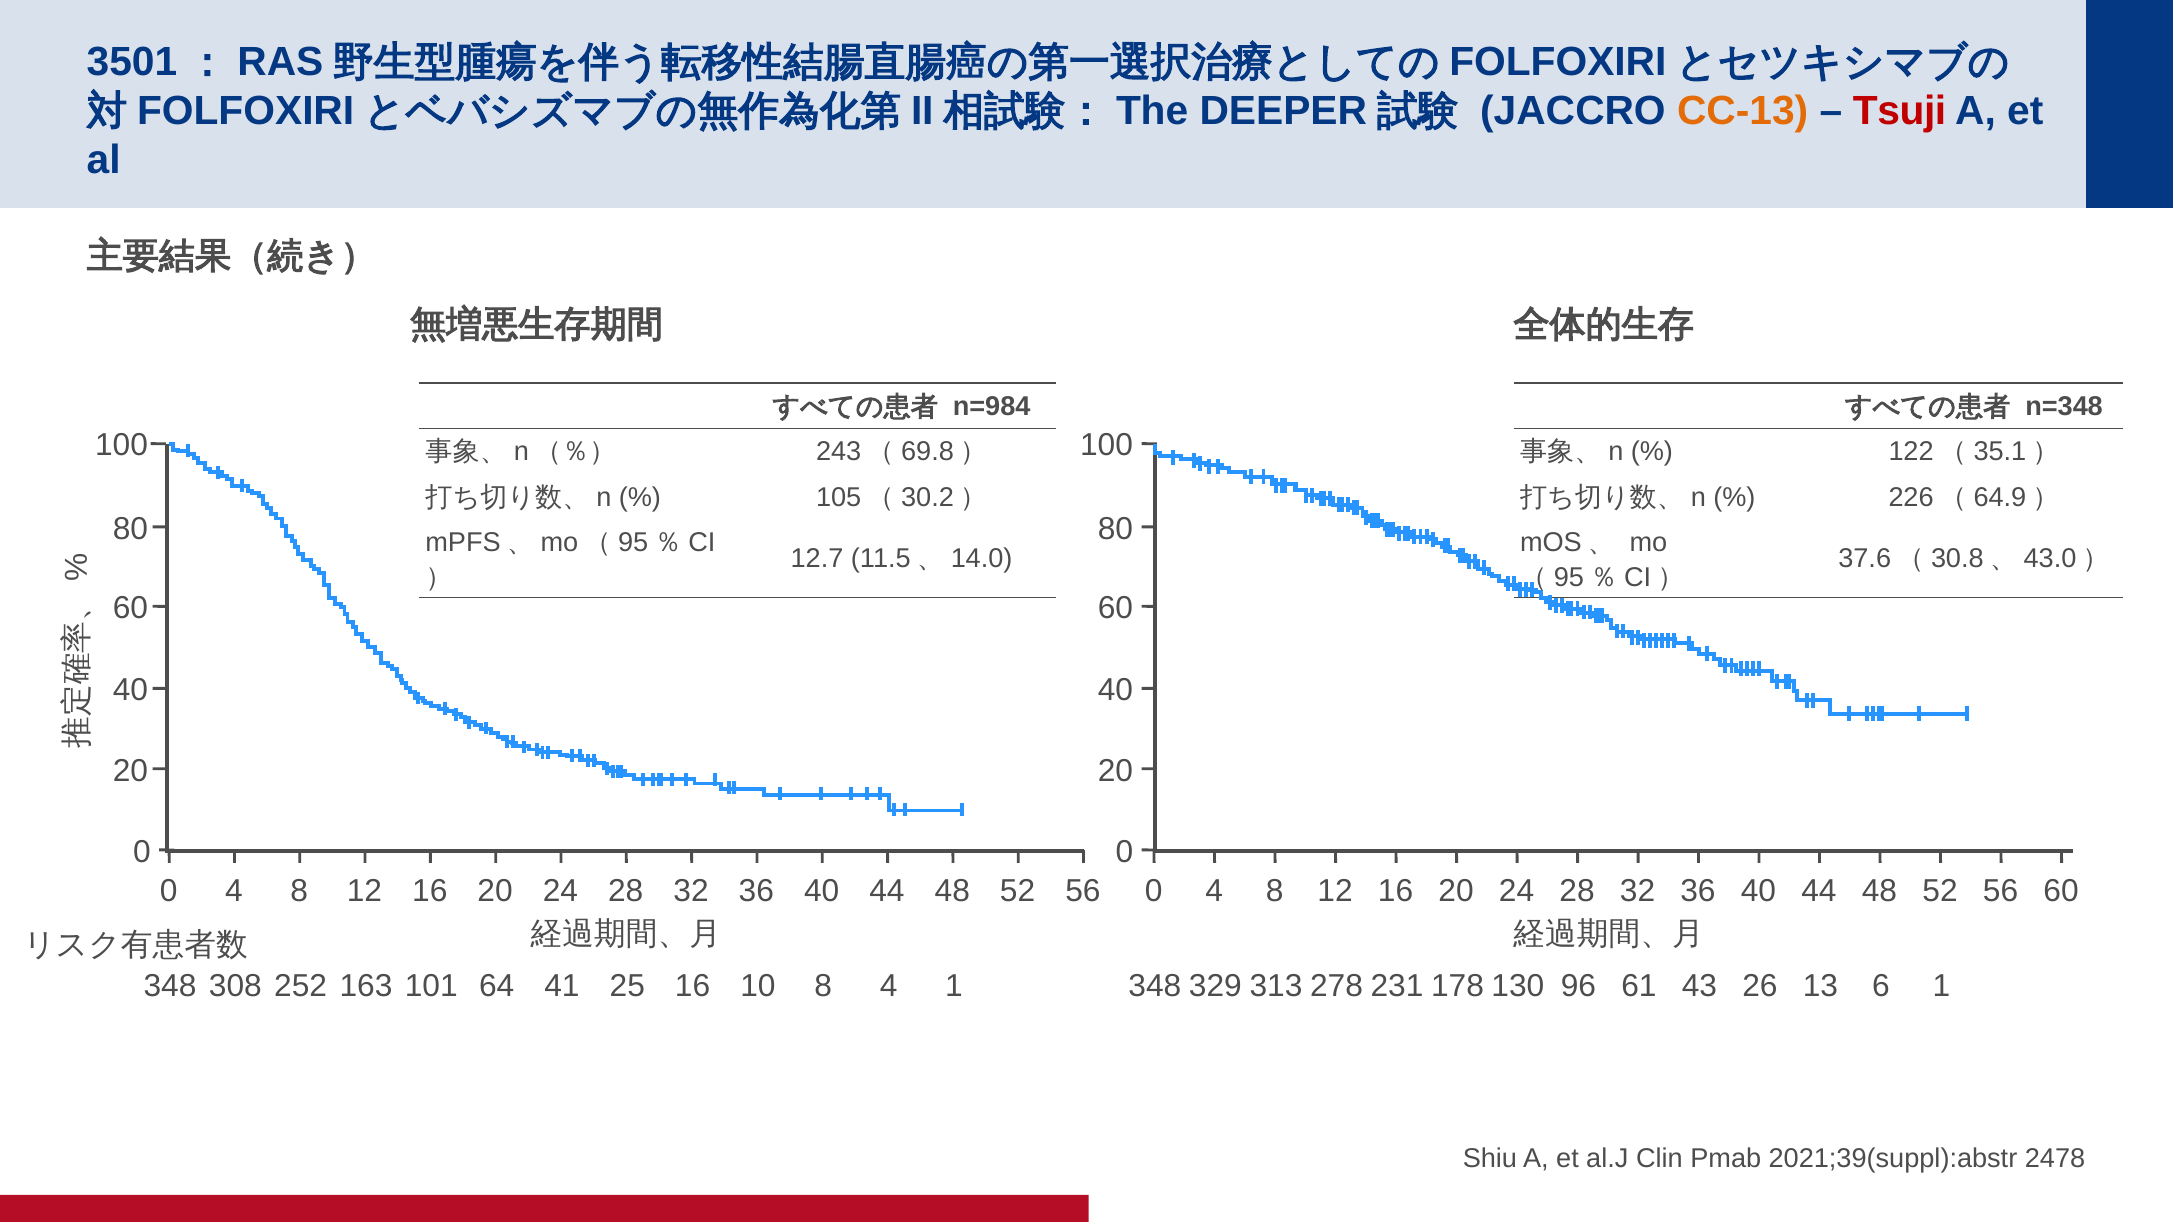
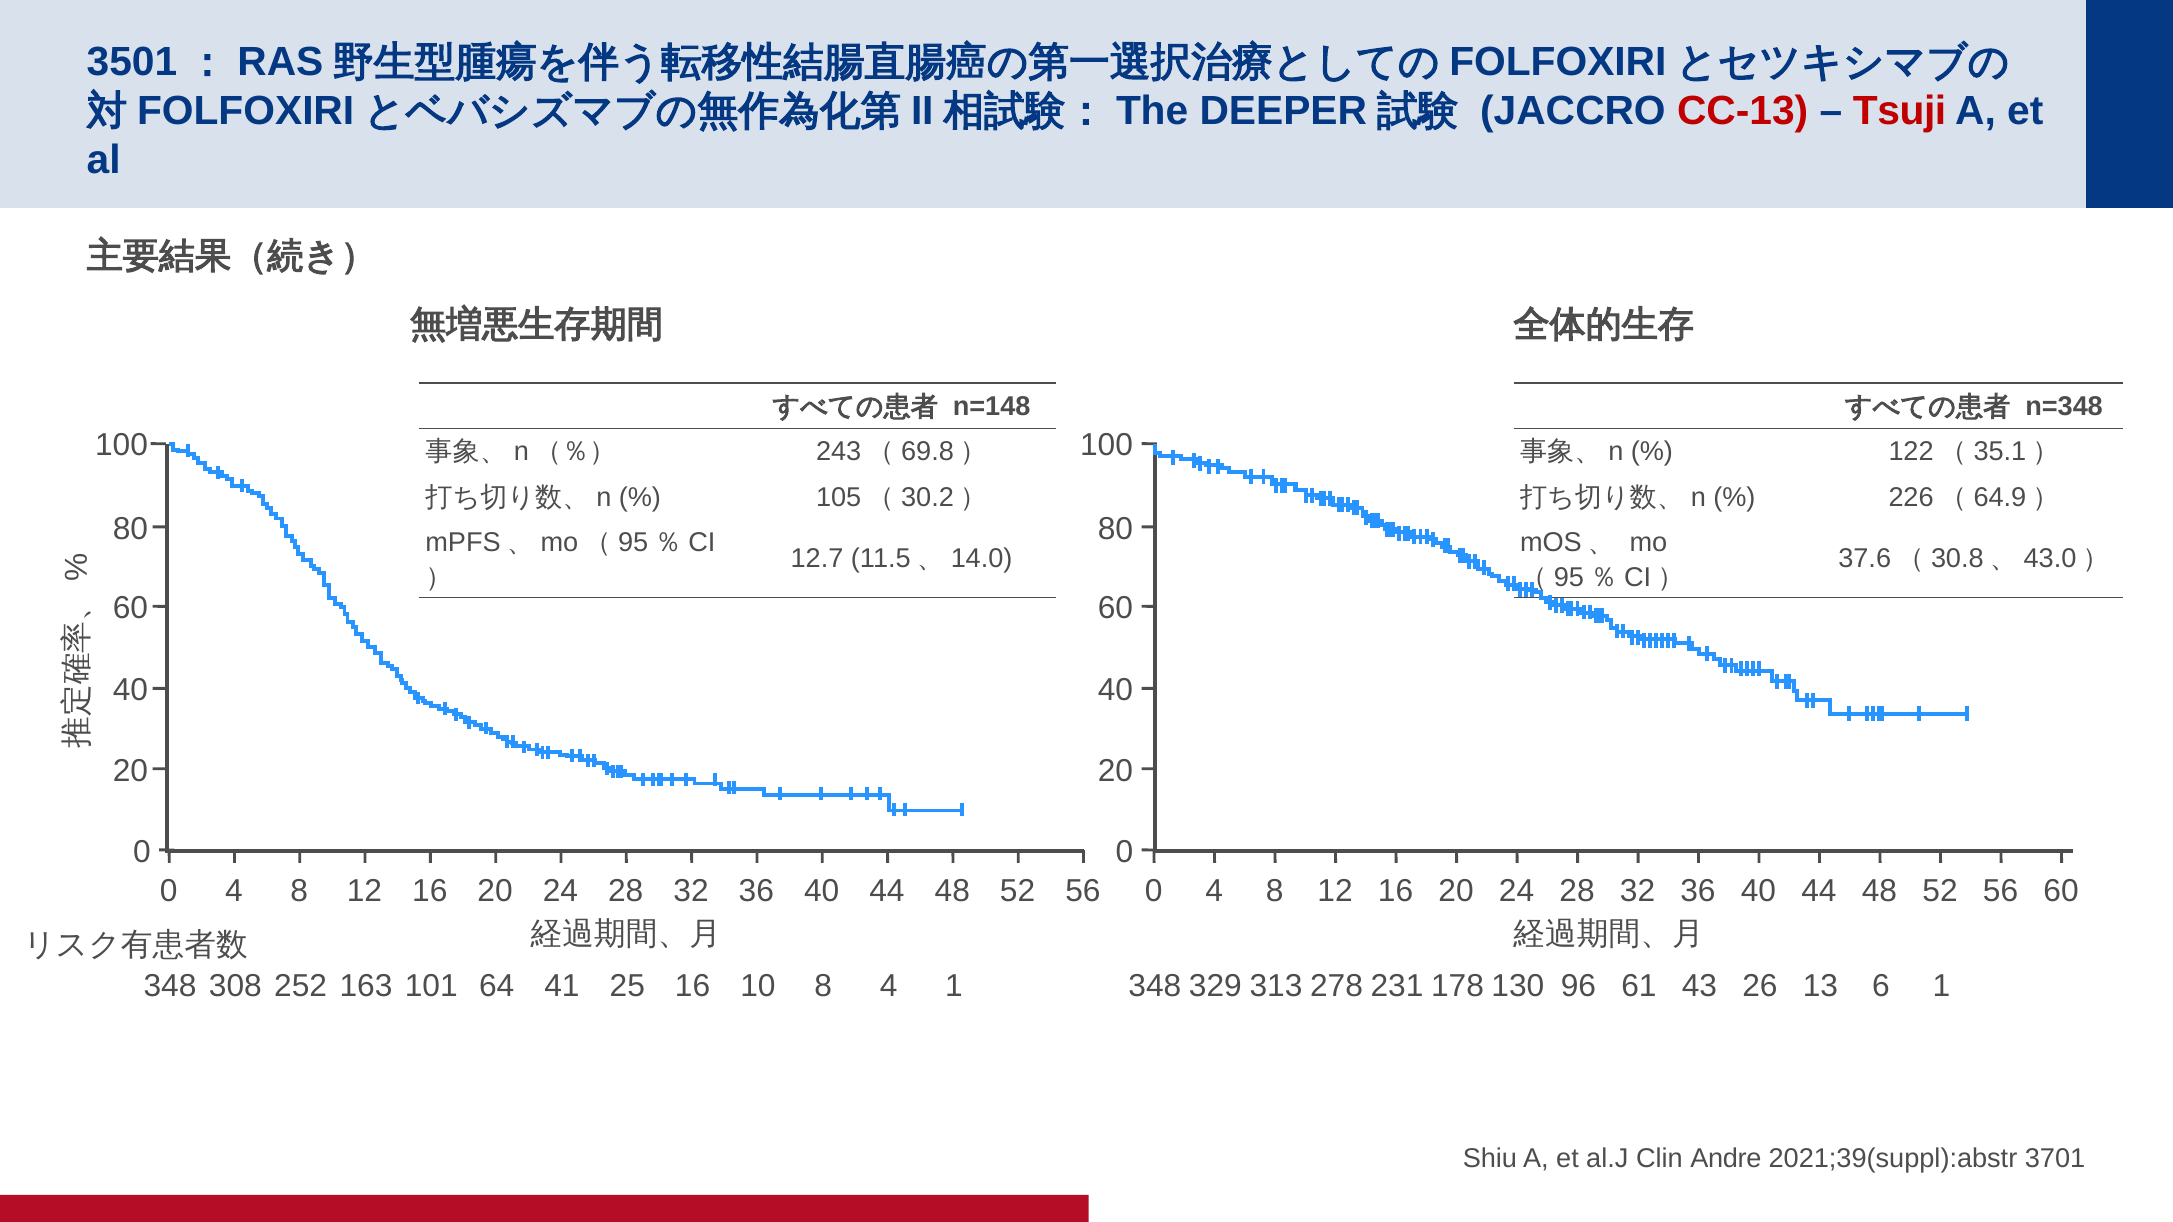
CC-13 colour: orange -> red
n=984: n=984 -> n=148
Pmab: Pmab -> Andre
2478: 2478 -> 3701
